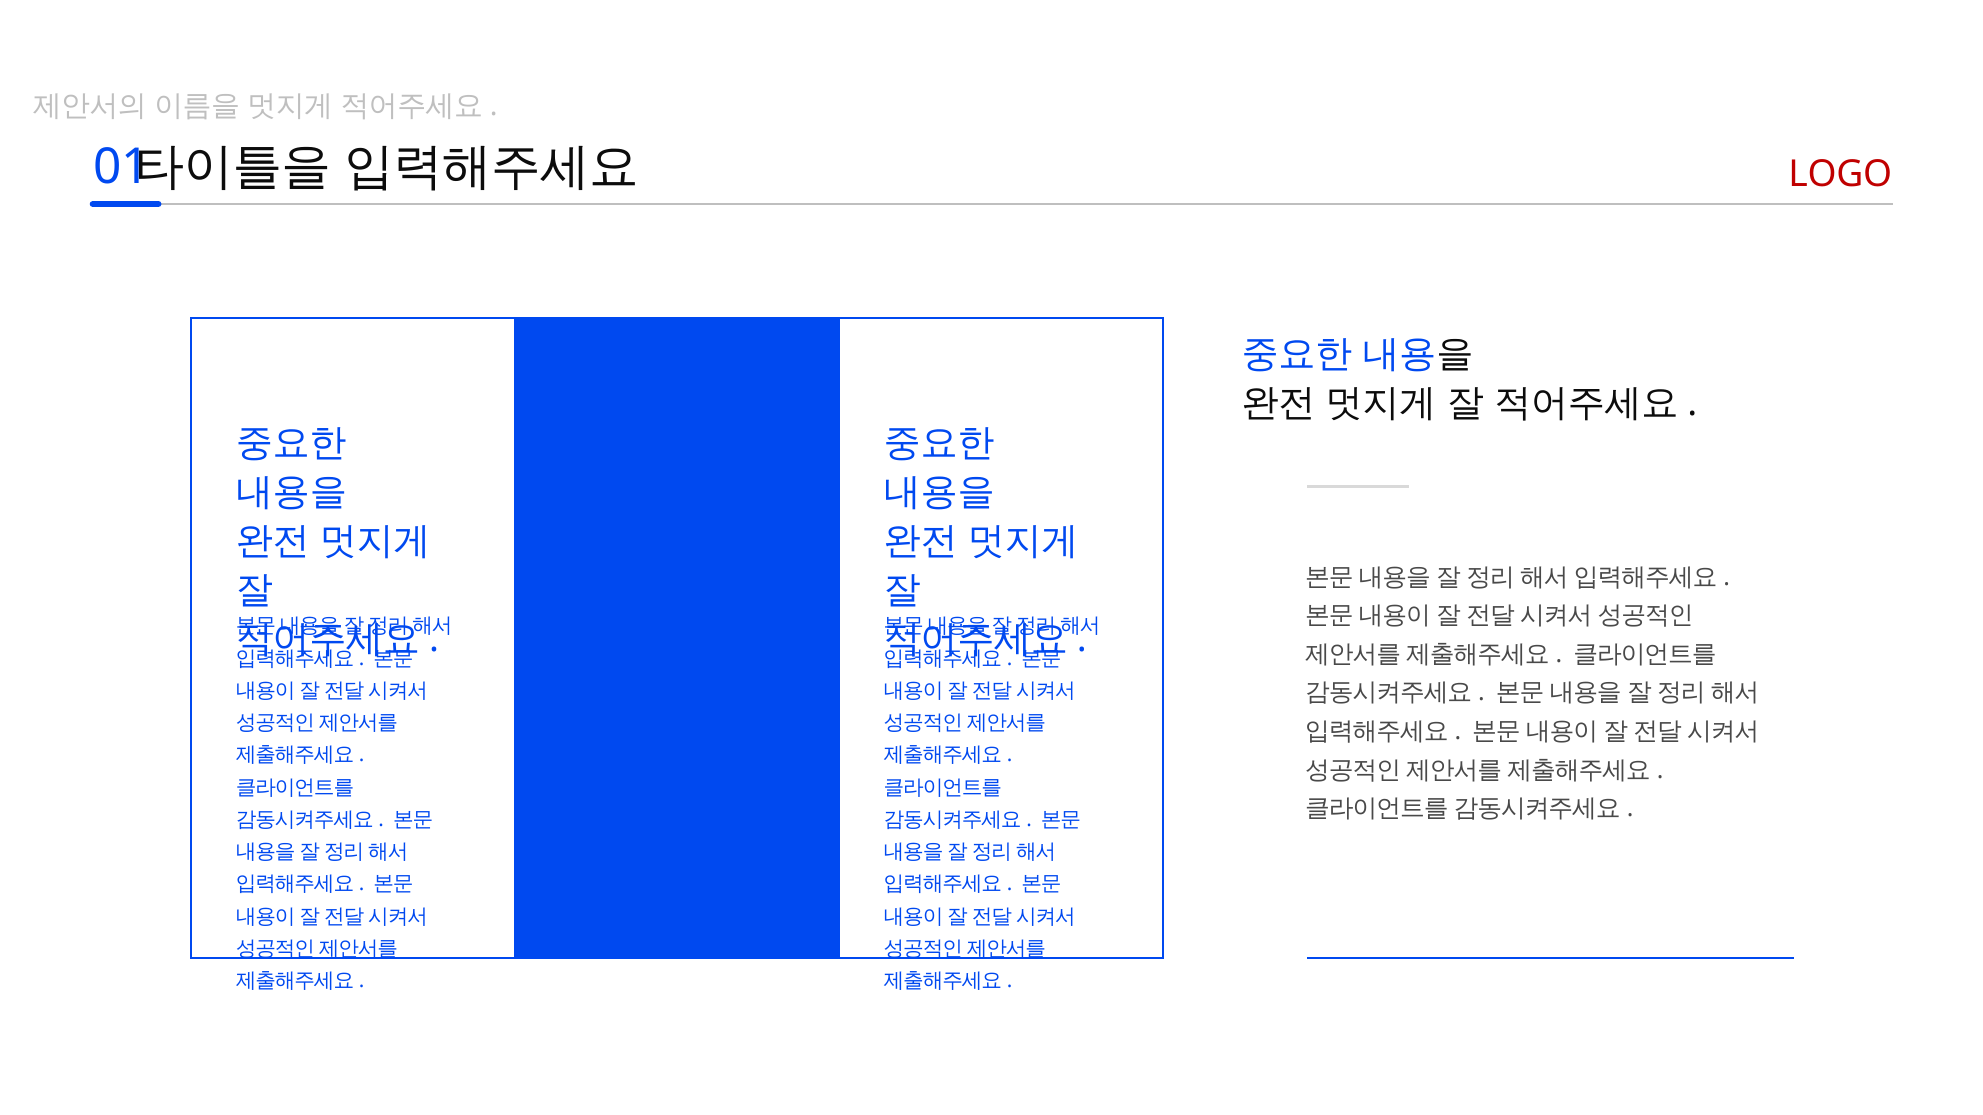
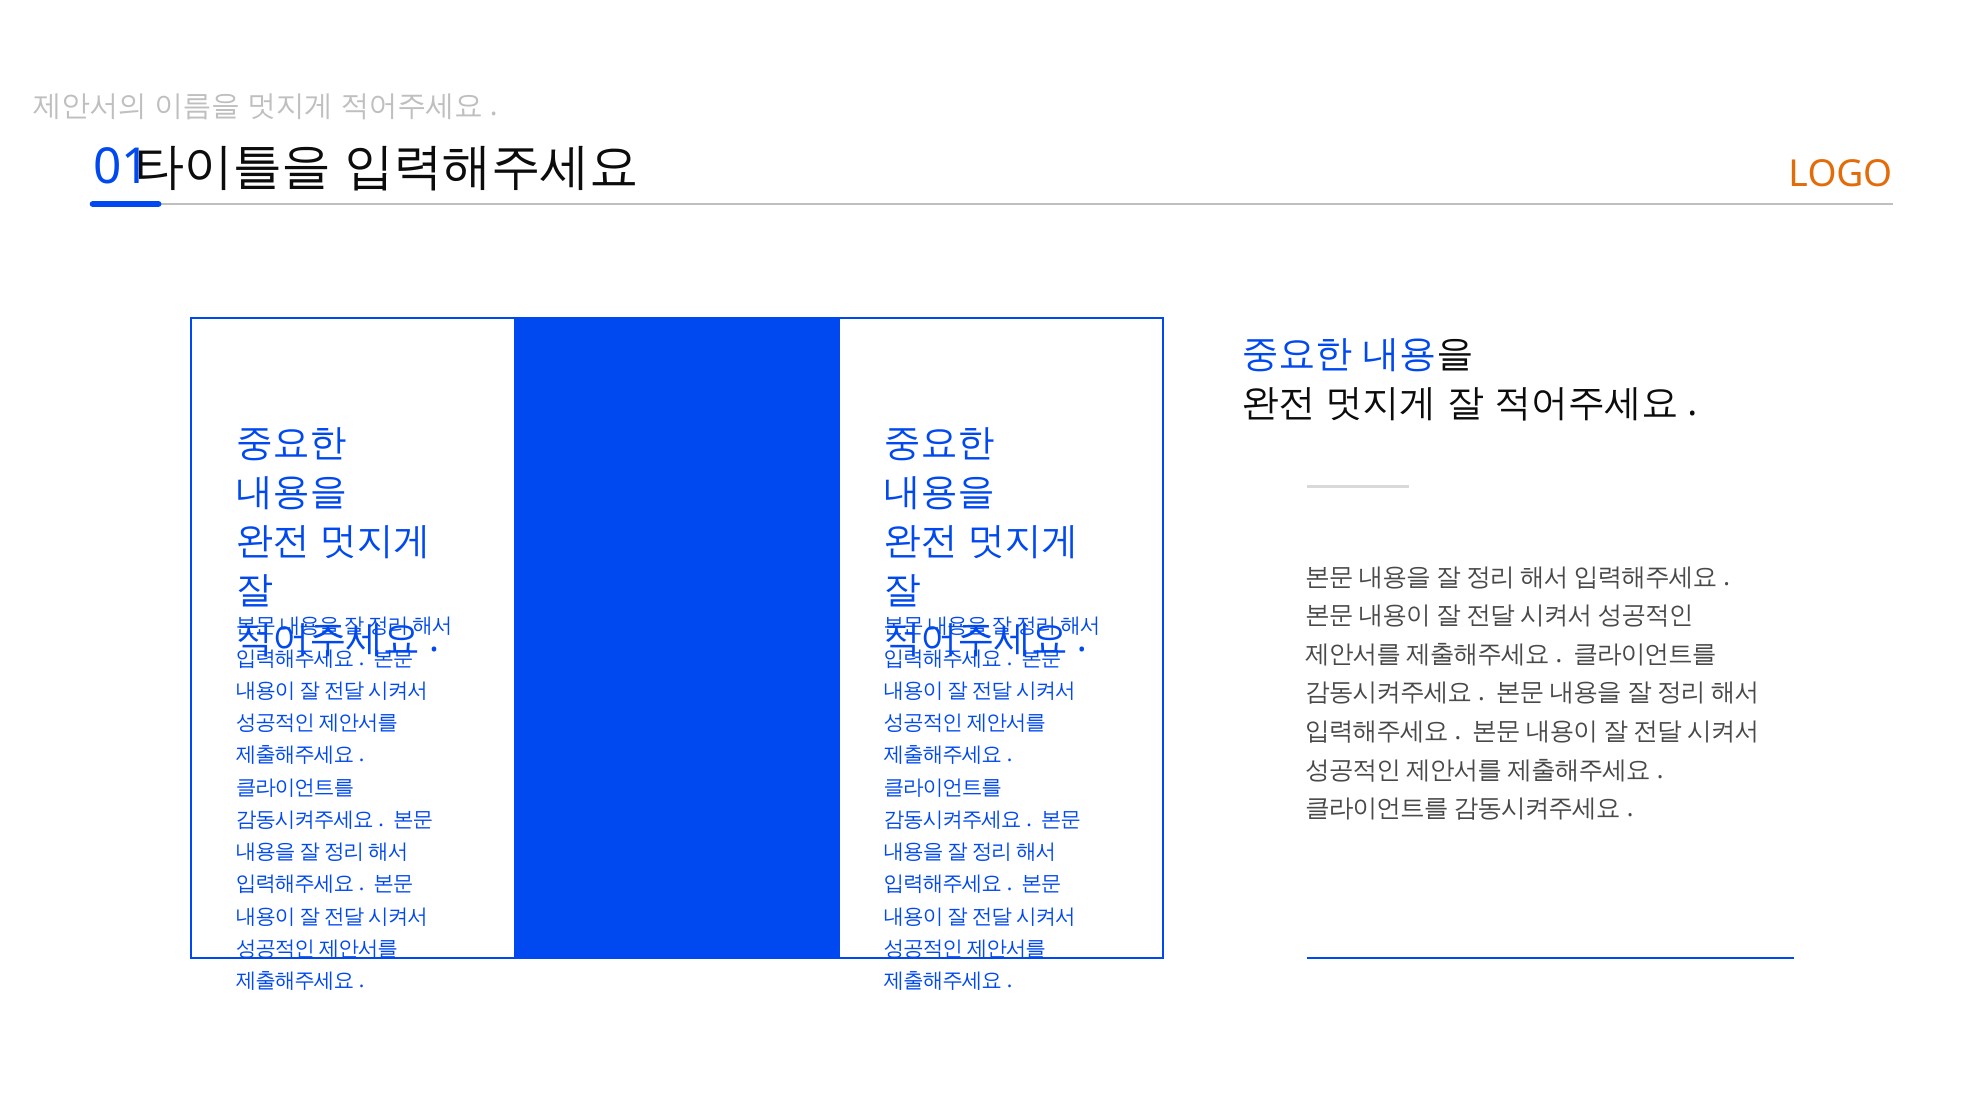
LOGO colour: red -> orange
